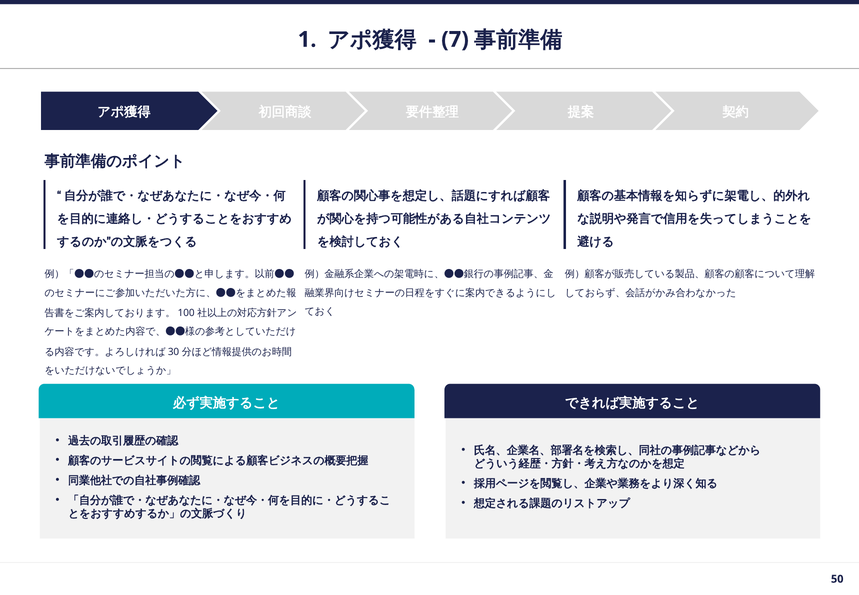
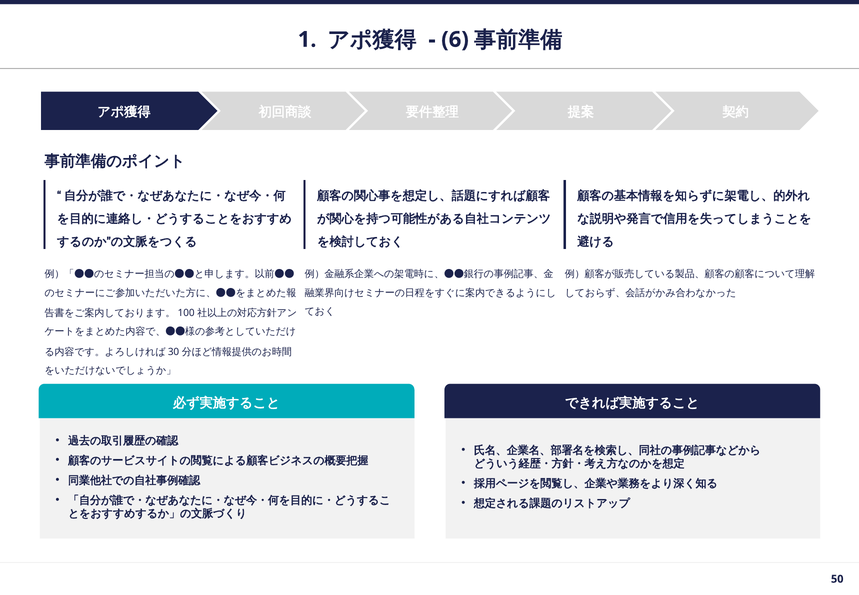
7: 7 -> 6
